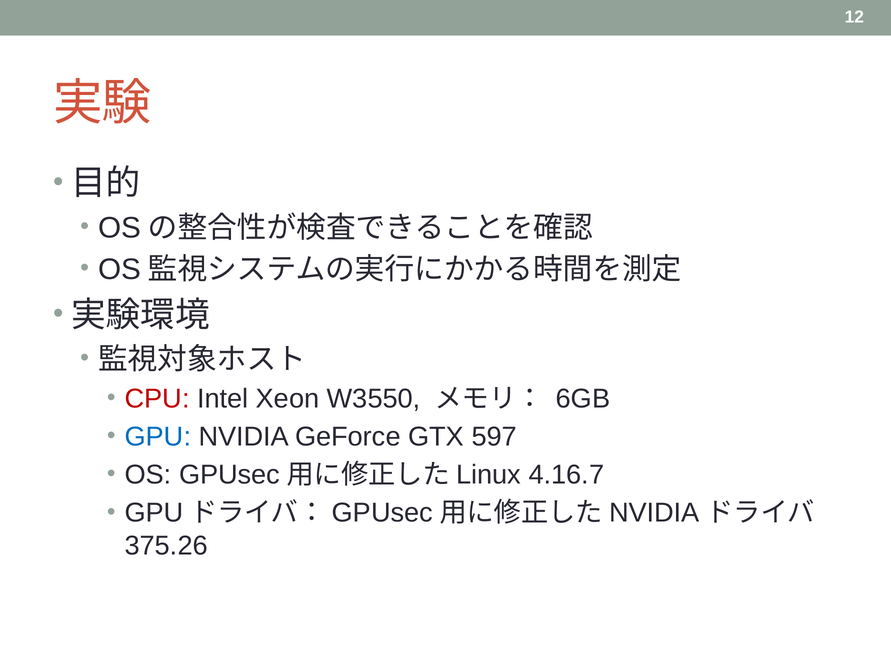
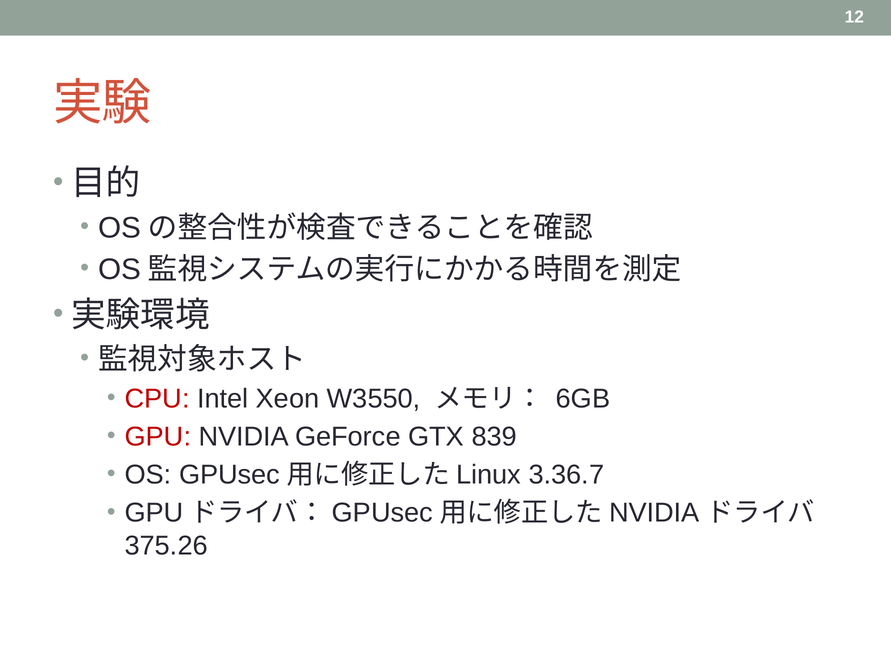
GPU colour: blue -> red
597: 597 -> 839
4.16.7: 4.16.7 -> 3.36.7
